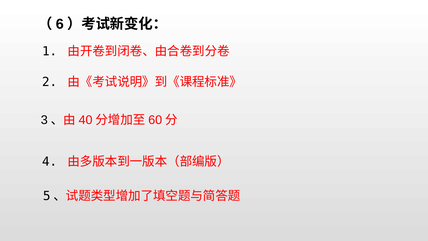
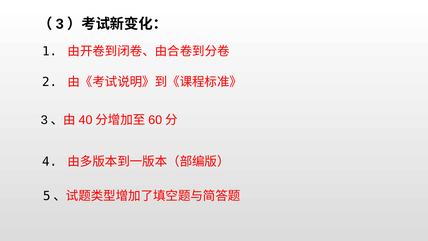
6 at (60, 24): 6 -> 3
